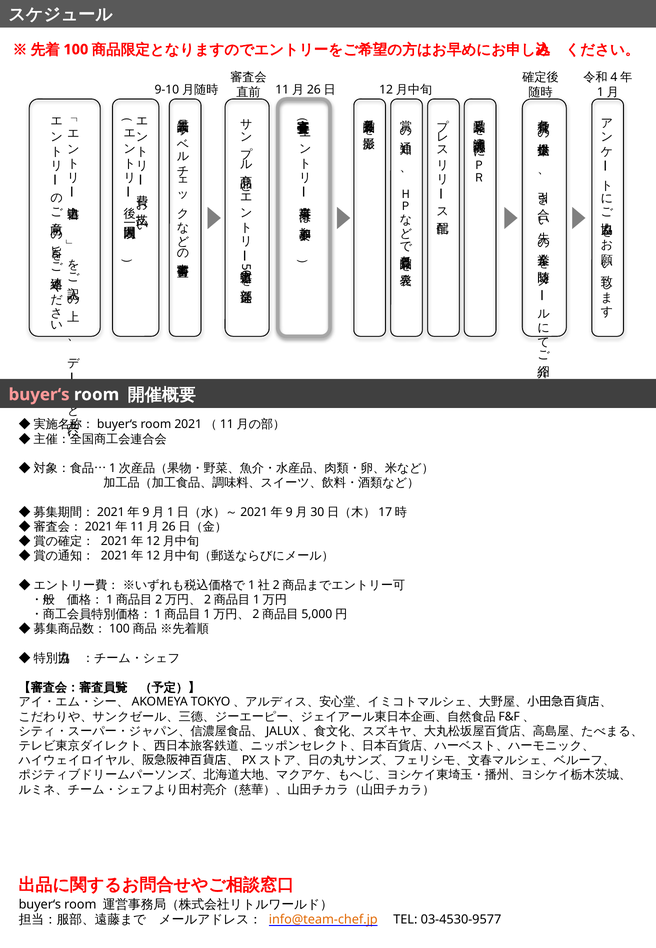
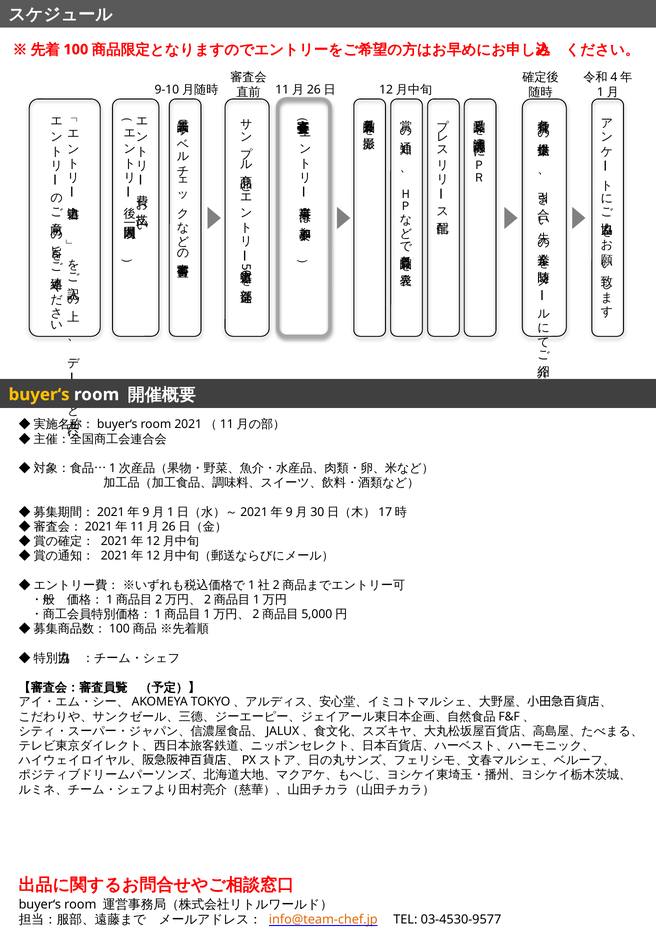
buyer‘s at (39, 394) colour: pink -> yellow
